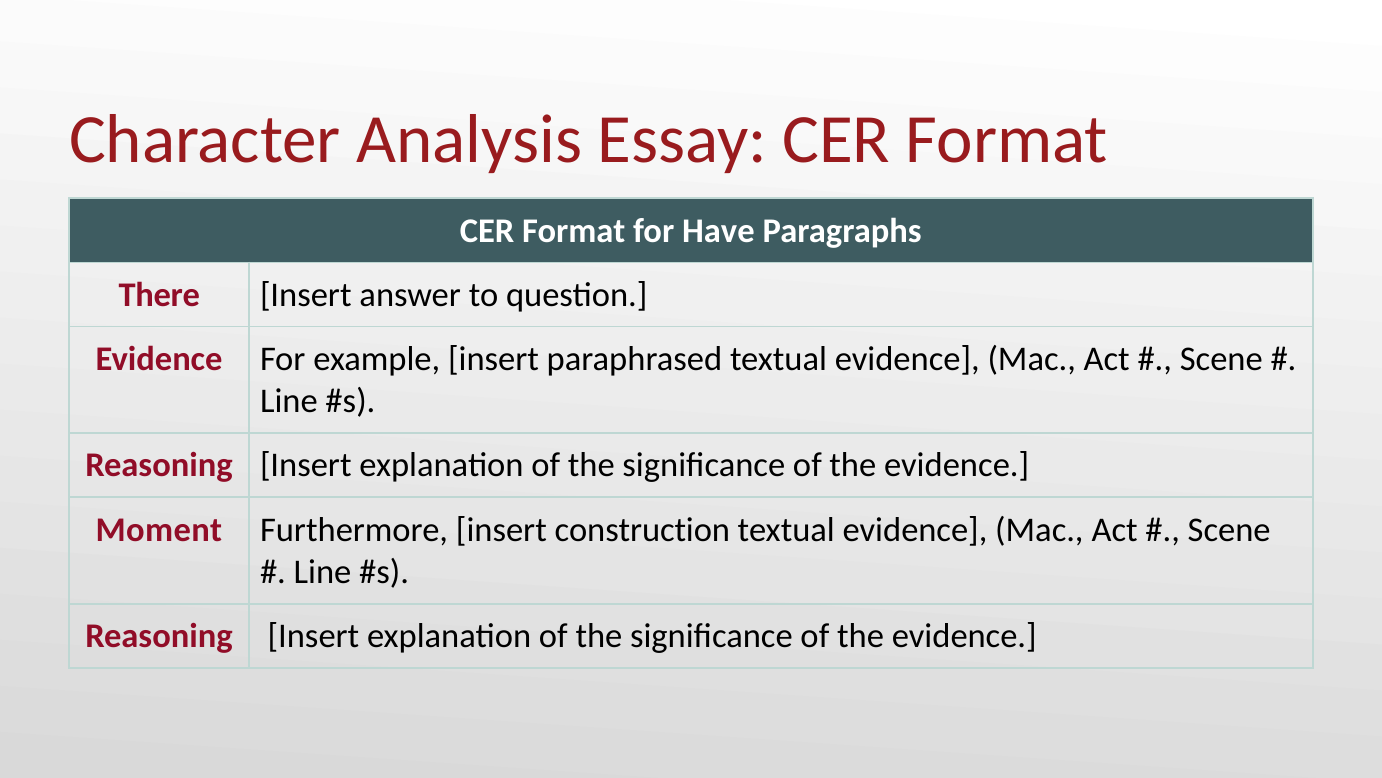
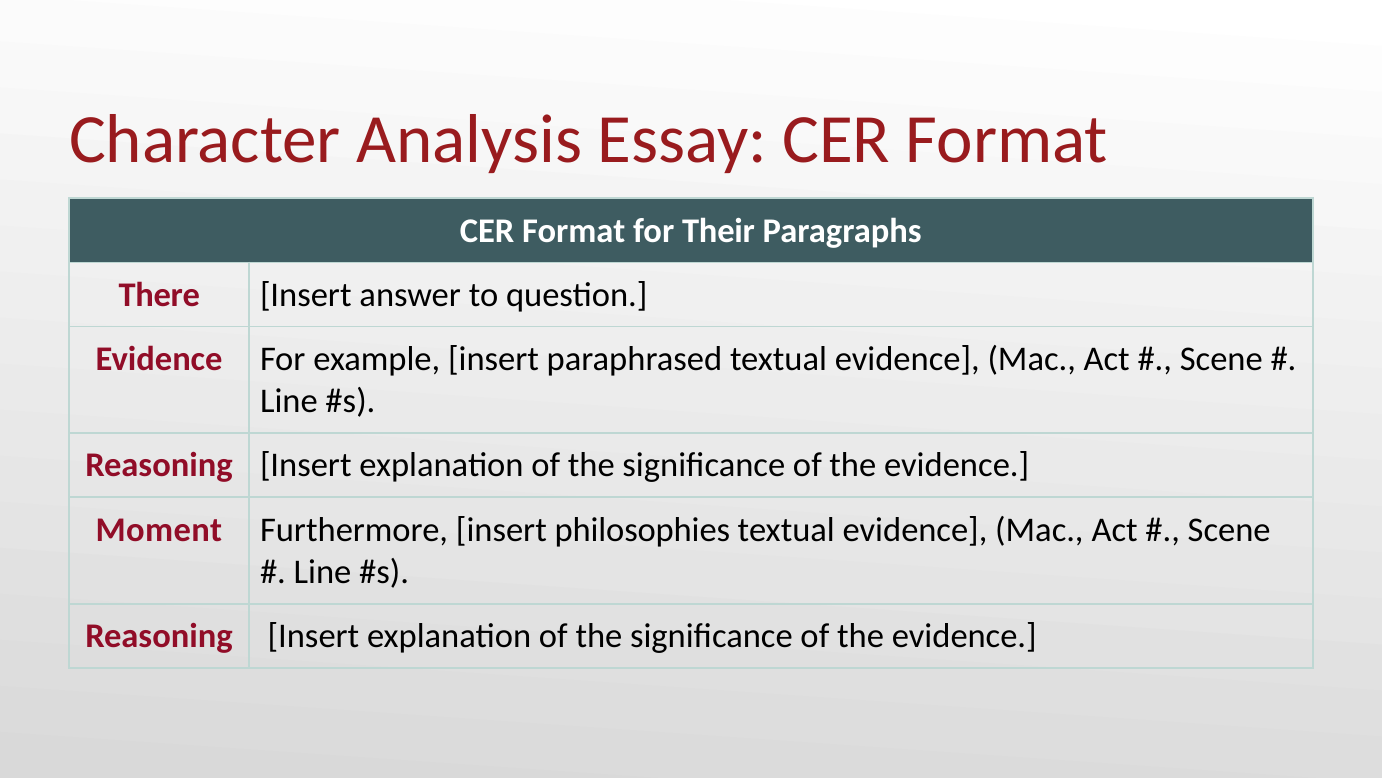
Have: Have -> Their
construction: construction -> philosophies
